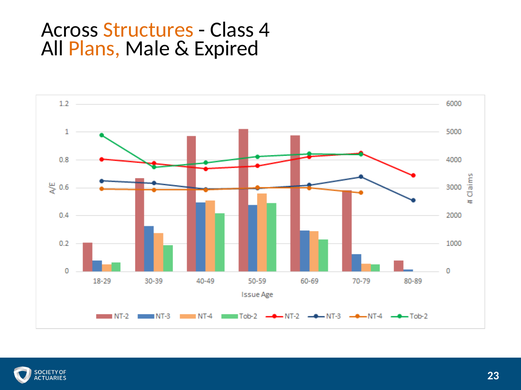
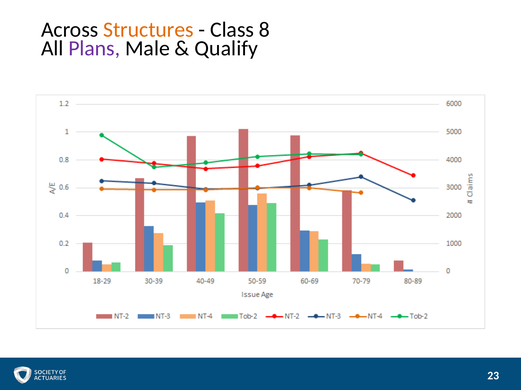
4: 4 -> 8
Plans colour: orange -> purple
Expired: Expired -> Qualify
